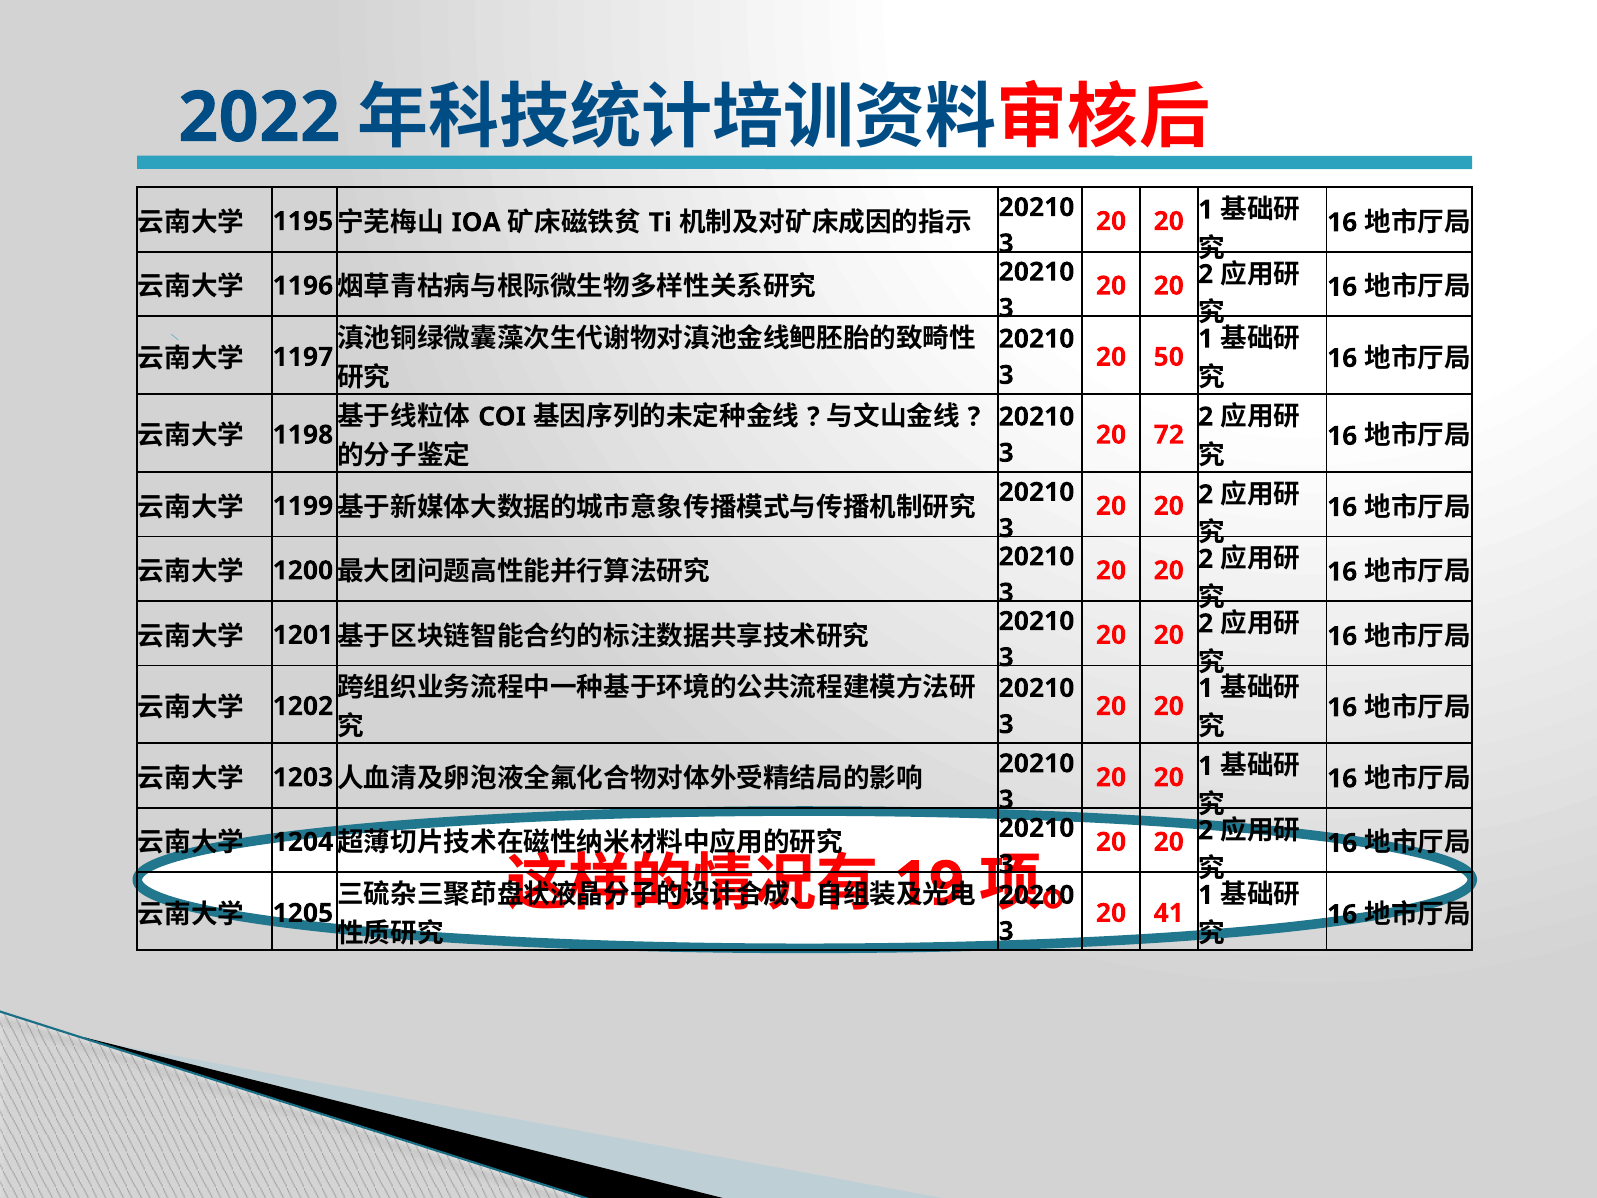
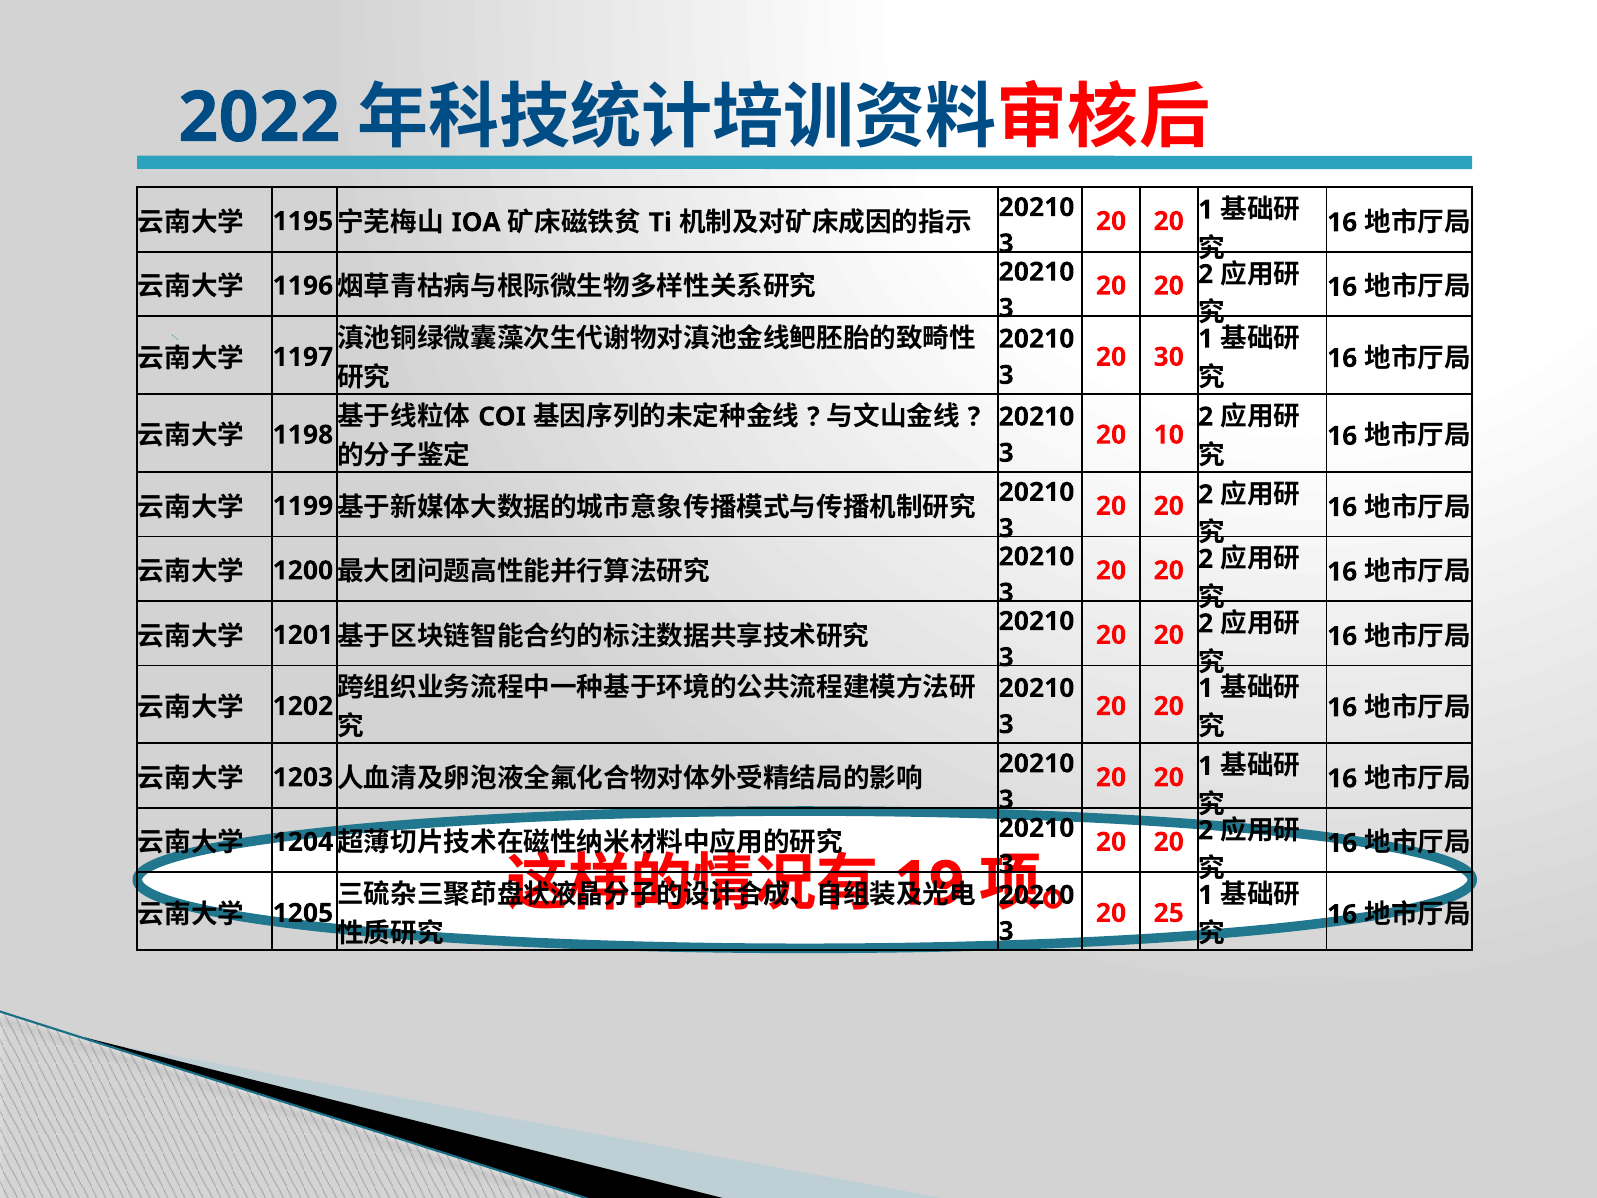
50: 50 -> 30
72: 72 -> 10
41: 41 -> 25
